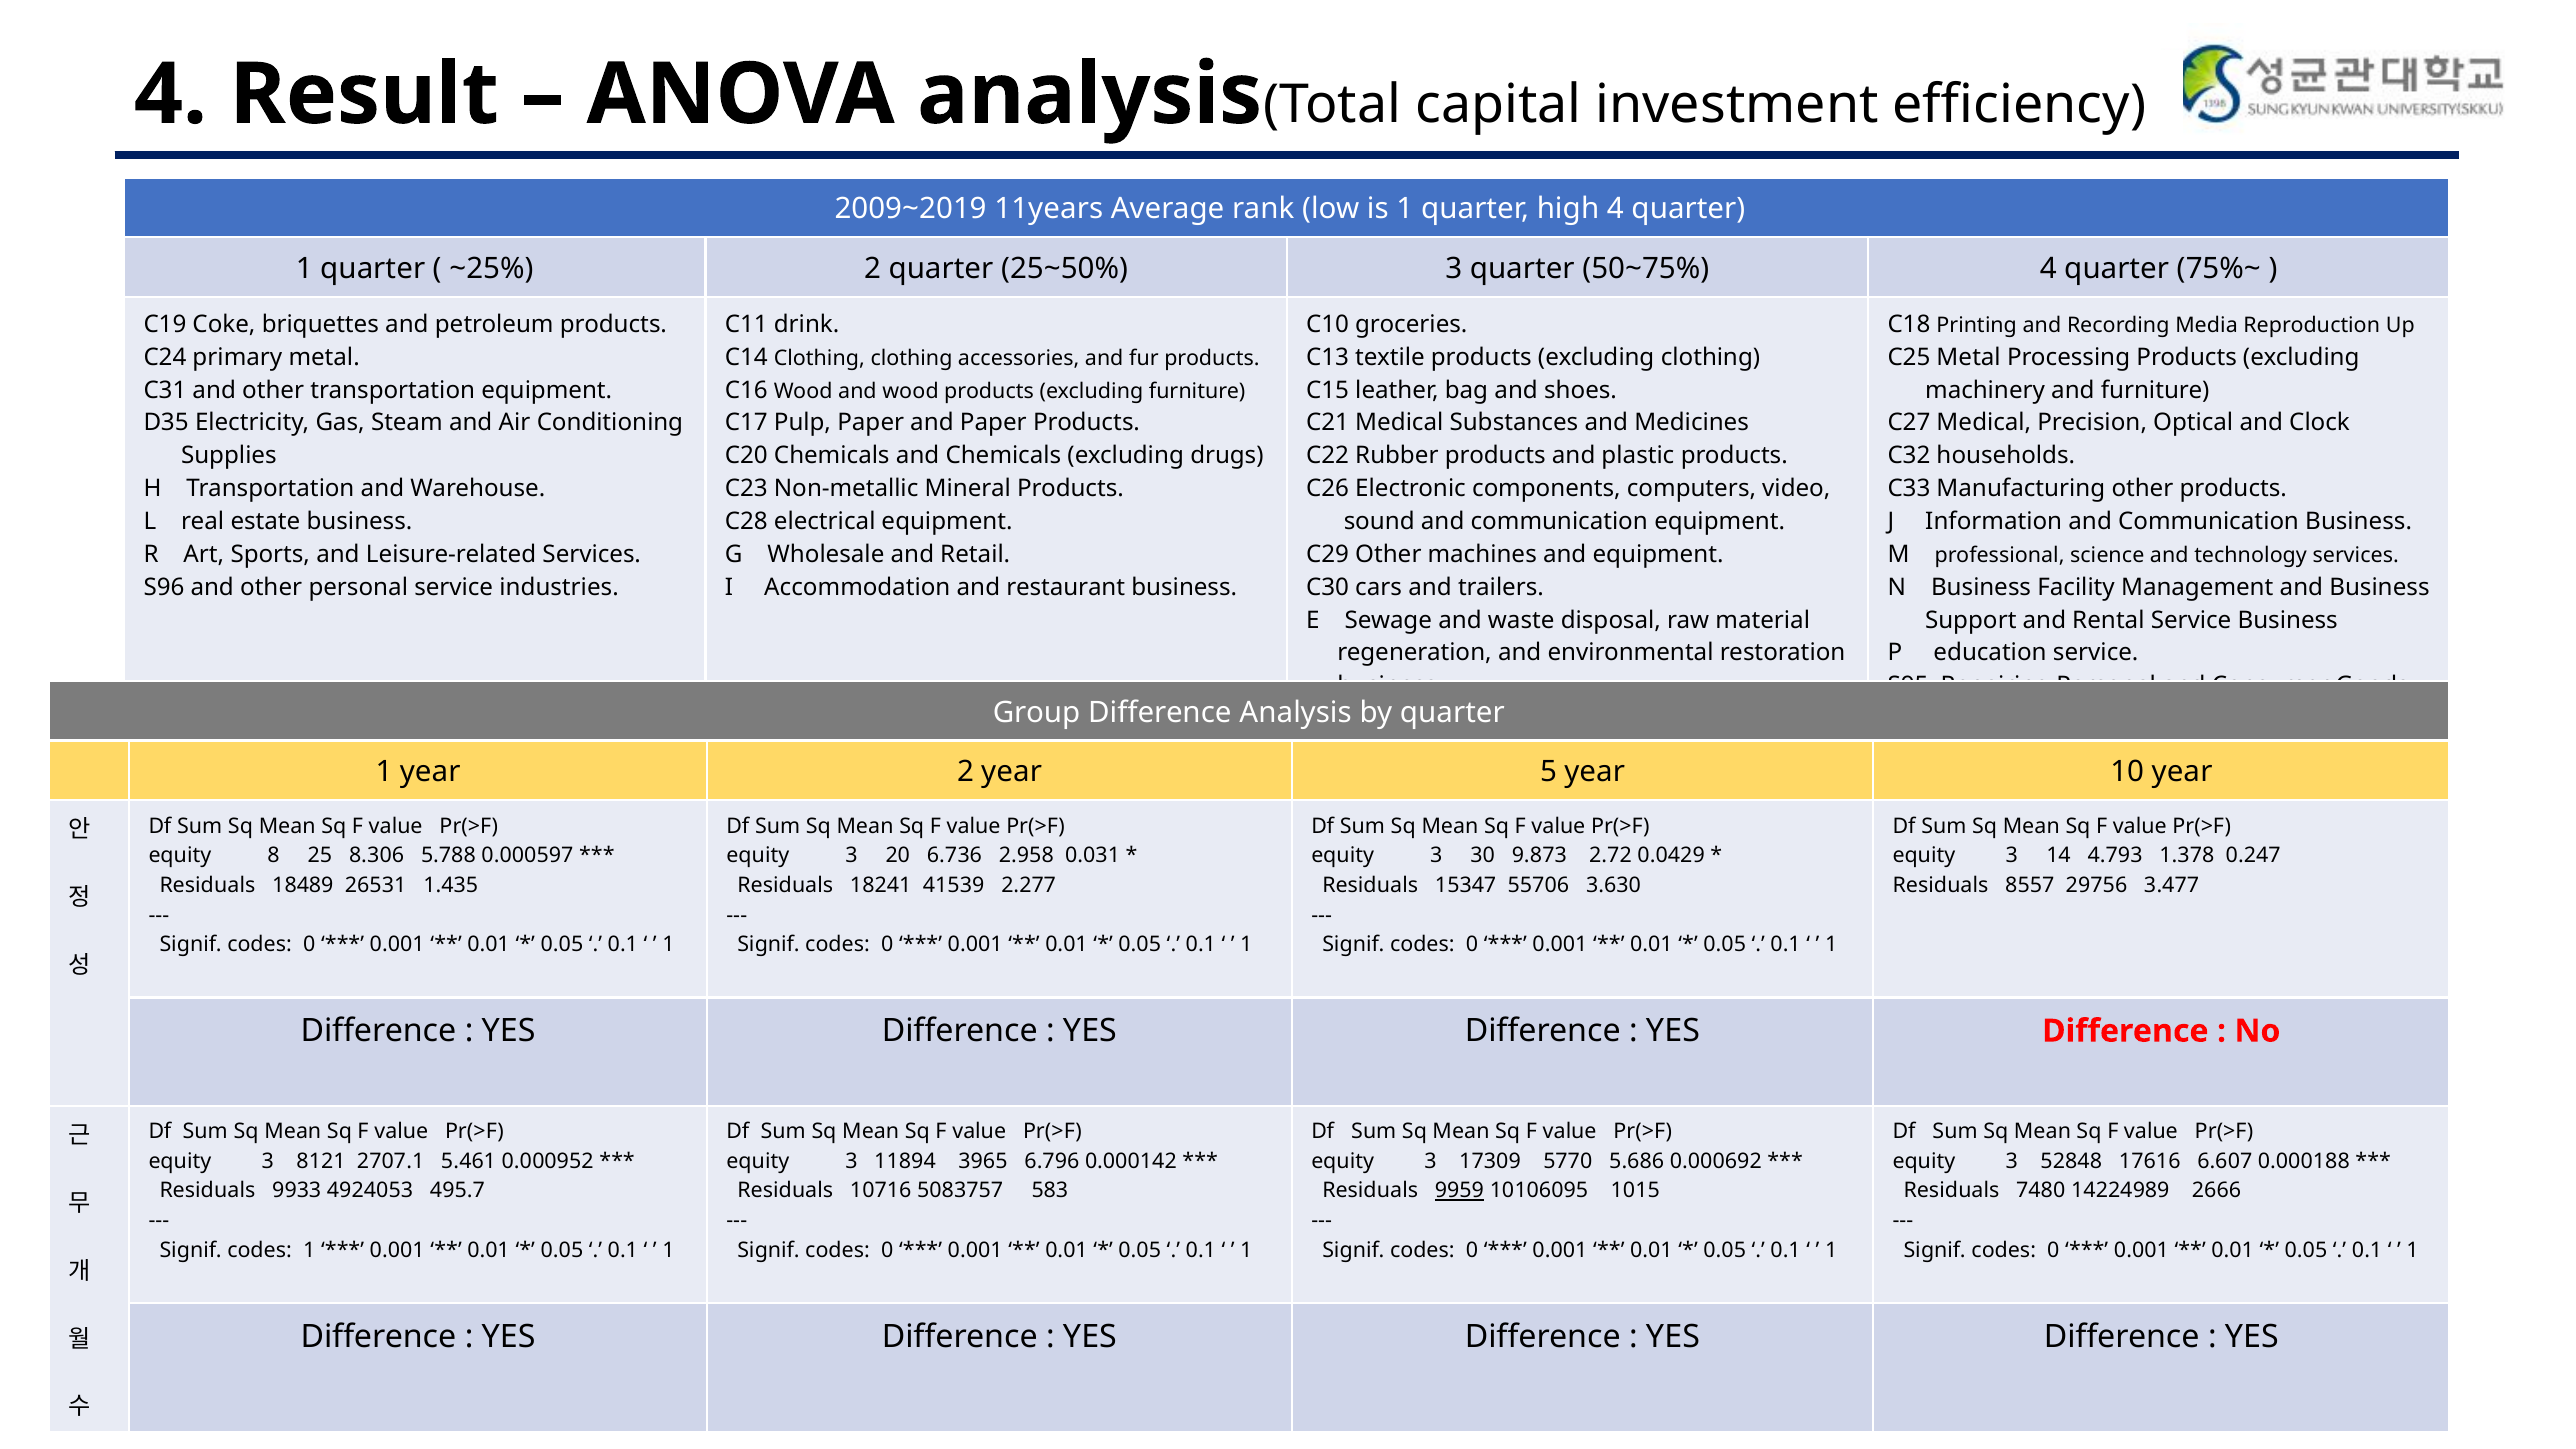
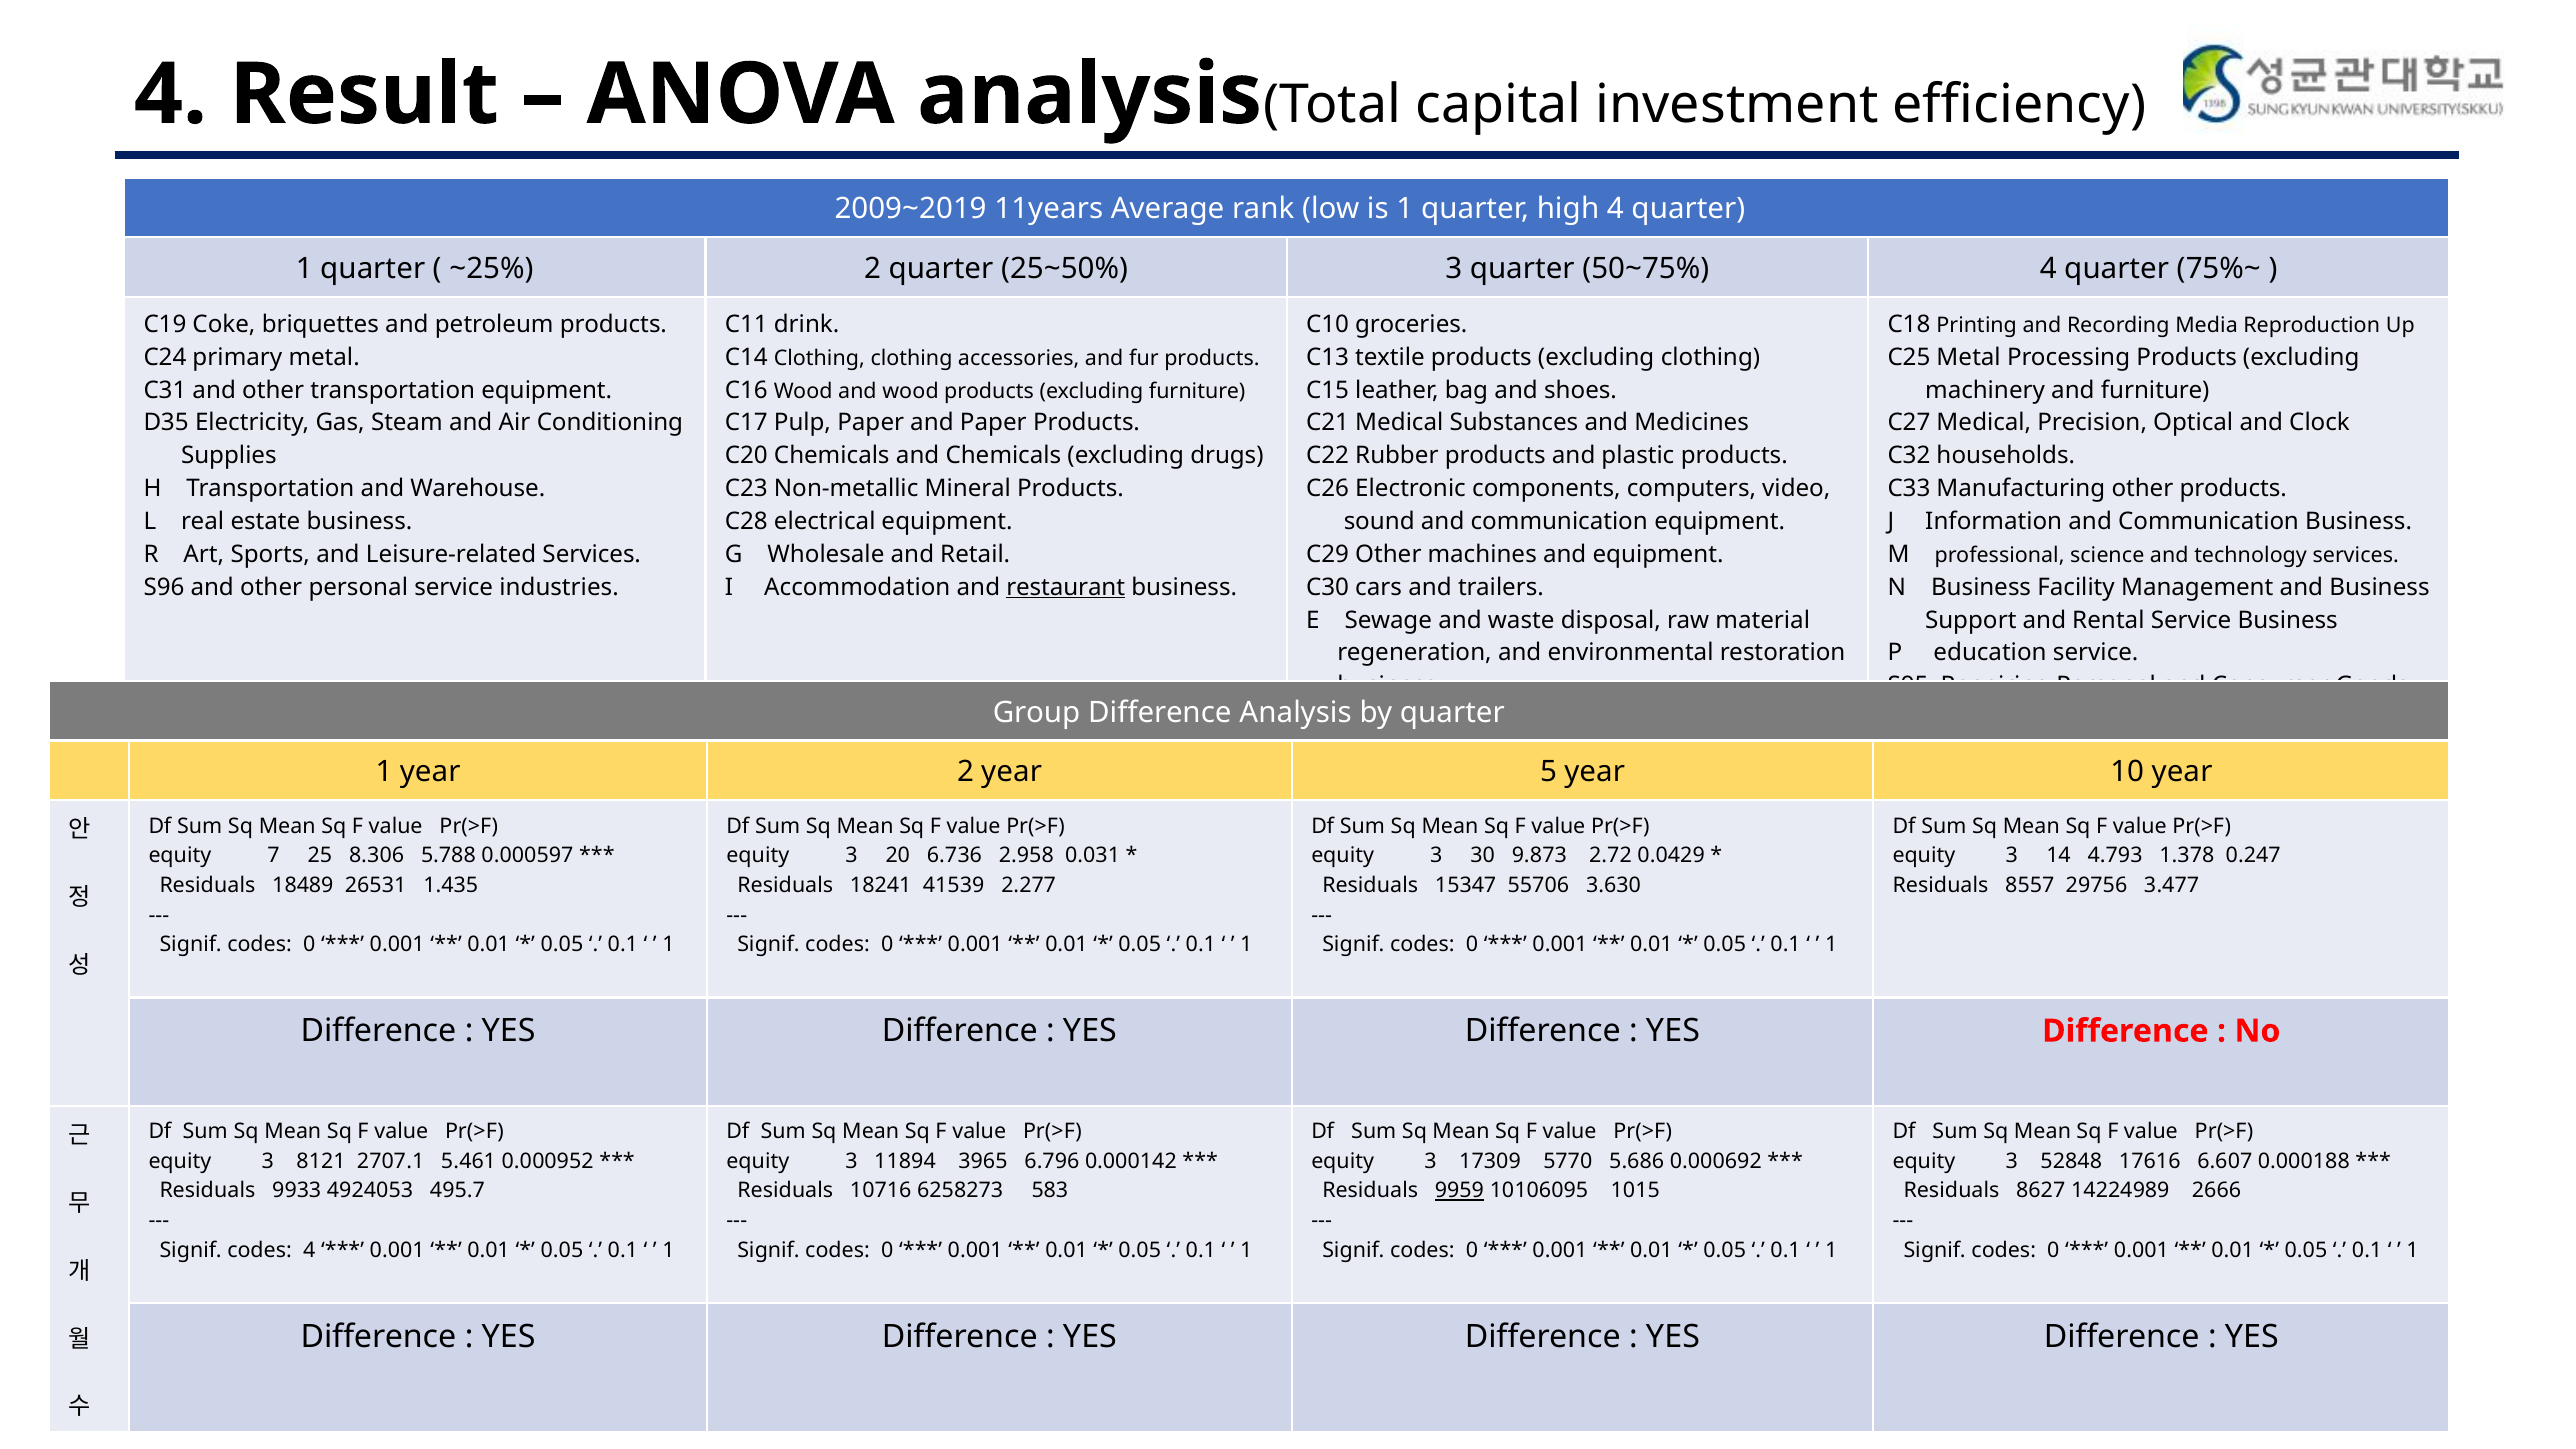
restaurant underline: none -> present
8: 8 -> 7
5083757: 5083757 -> 6258273
7480: 7480 -> 8627
codes 1: 1 -> 4
